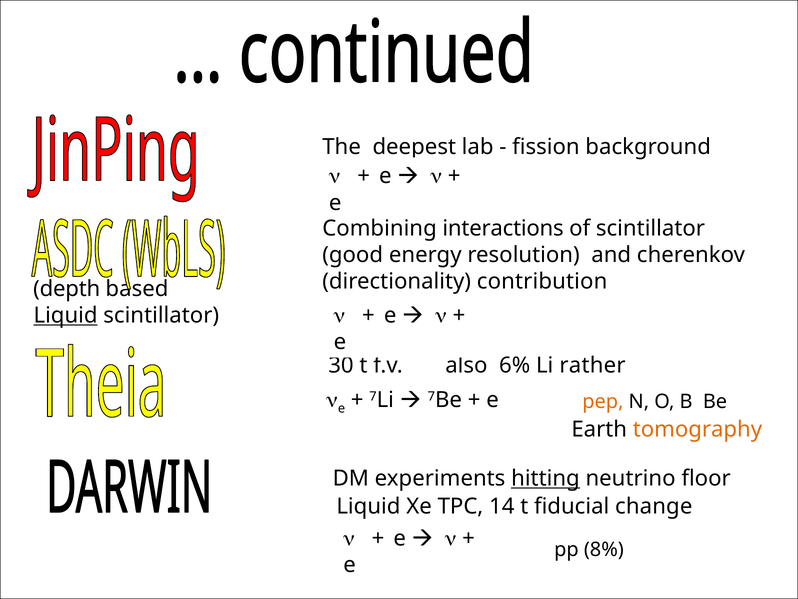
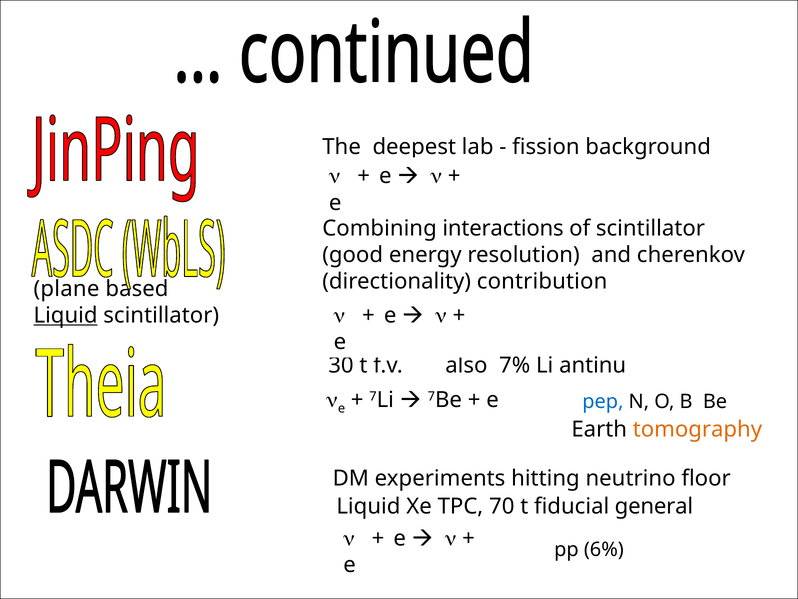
depth: depth -> plane
6%: 6% -> 7%
rather: rather -> antinu
pep colour: orange -> blue
hitting underline: present -> none
14: 14 -> 70
change: change -> general
8%: 8% -> 6%
